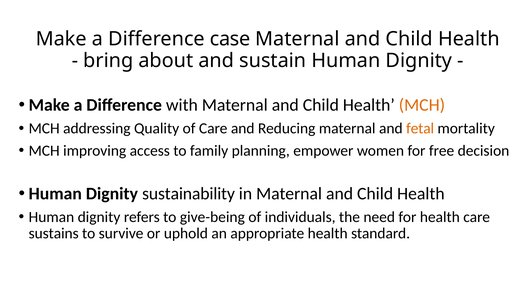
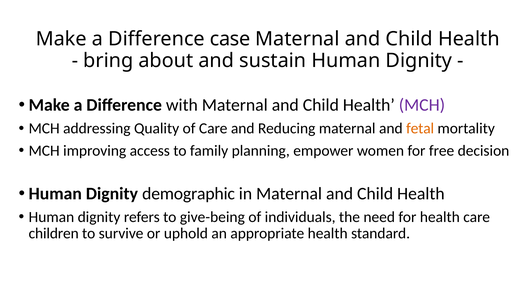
MCH at (422, 105) colour: orange -> purple
sustainability: sustainability -> demographic
sustains: sustains -> children
